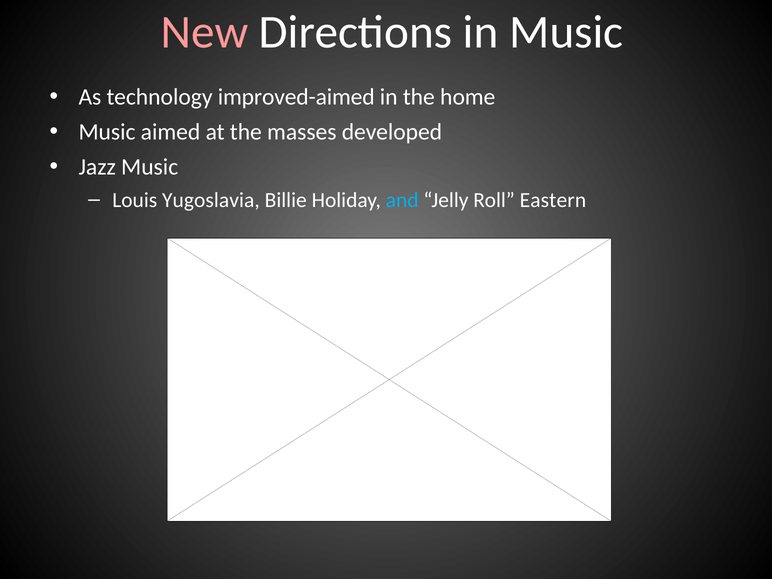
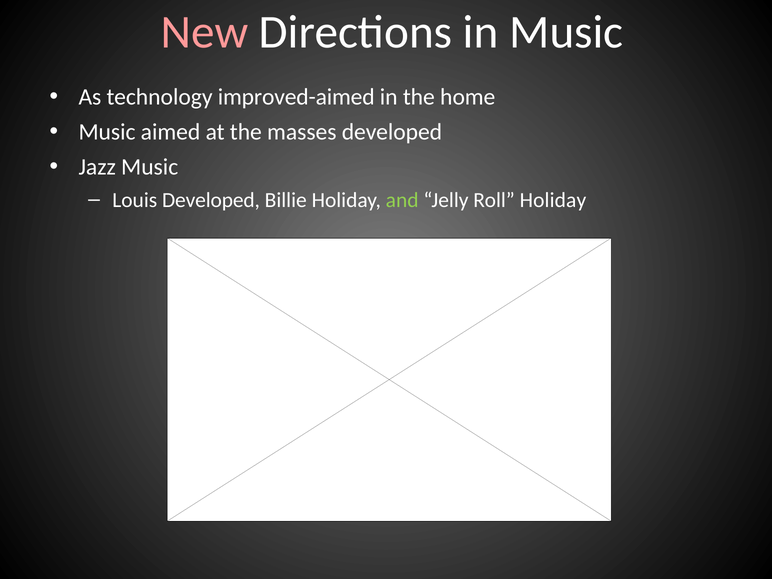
Louis Yugoslavia: Yugoslavia -> Developed
and colour: light blue -> light green
Roll Eastern: Eastern -> Holiday
